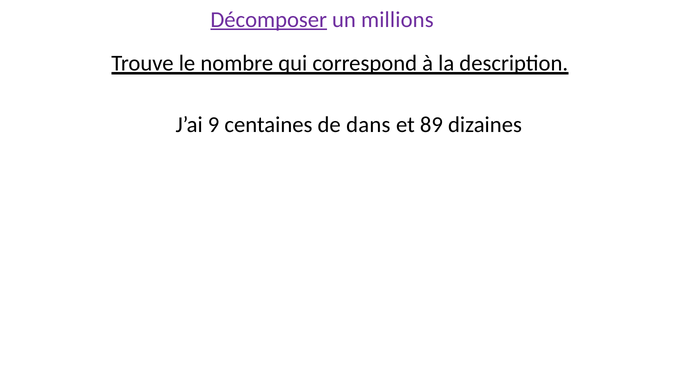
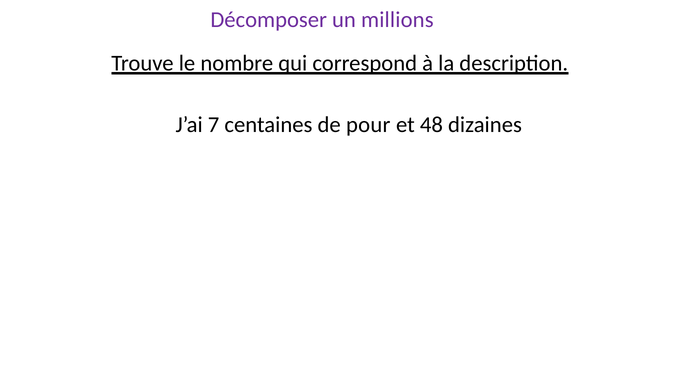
Décomposer underline: present -> none
9: 9 -> 7
dans: dans -> pour
89: 89 -> 48
